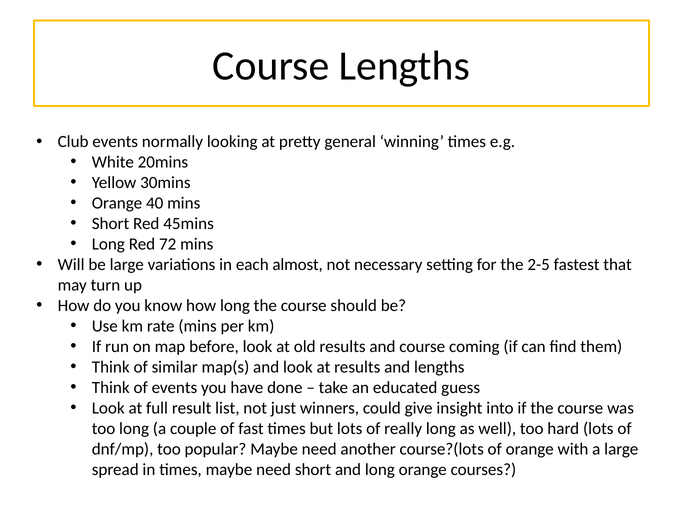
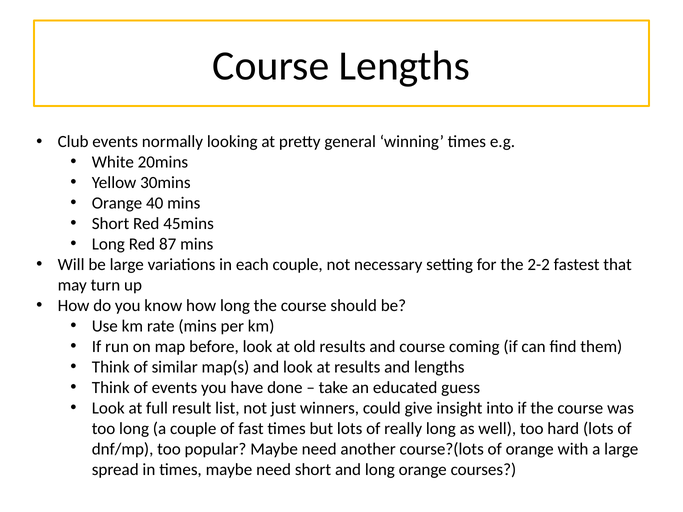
72: 72 -> 87
each almost: almost -> couple
2-5: 2-5 -> 2-2
